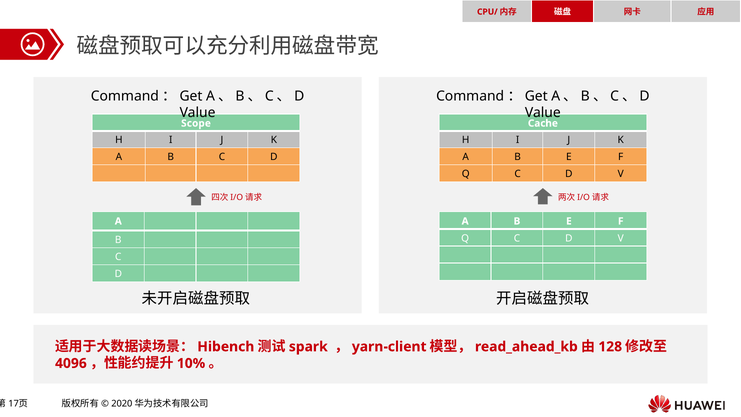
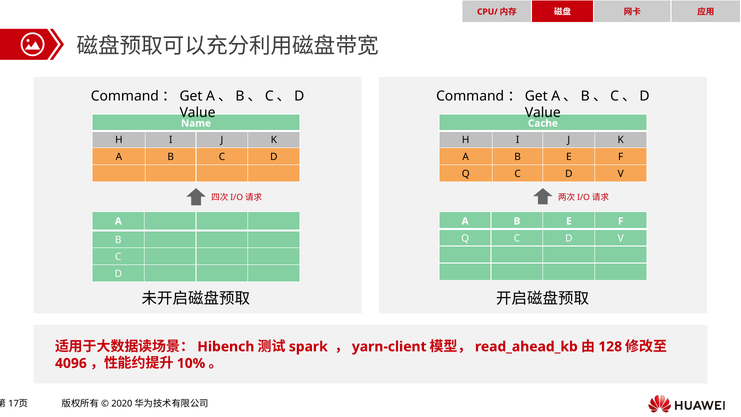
Scope: Scope -> Name
